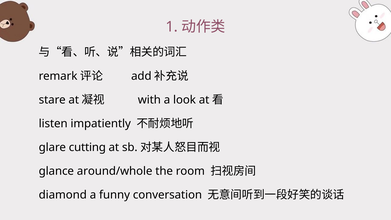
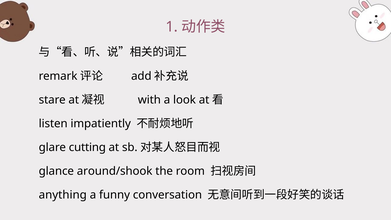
around/whole: around/whole -> around/shook
diamond: diamond -> anything
